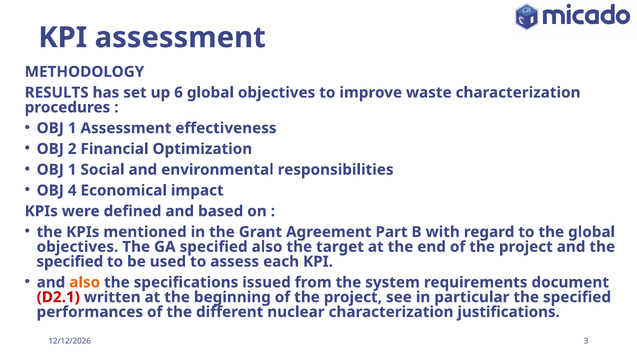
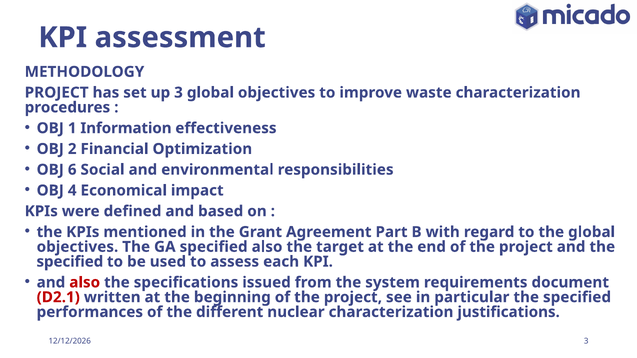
RESULTS at (57, 93): RESULTS -> PROJECT
up 6: 6 -> 3
1 Assessment: Assessment -> Information
1 at (72, 170): 1 -> 6
also at (85, 283) colour: orange -> red
